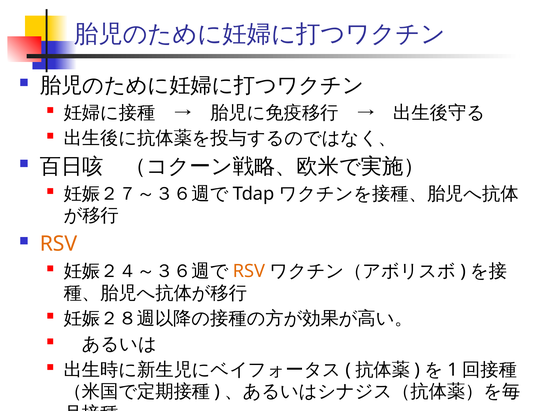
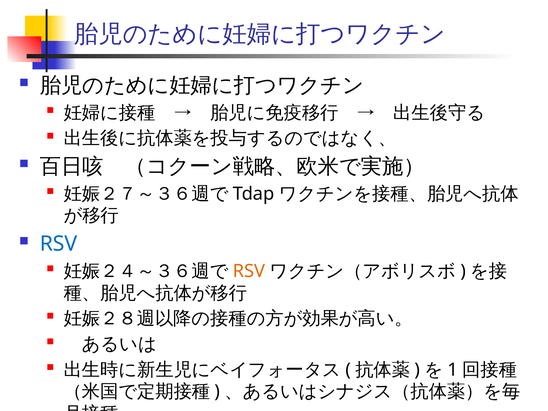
RSV at (59, 244) colour: orange -> blue
